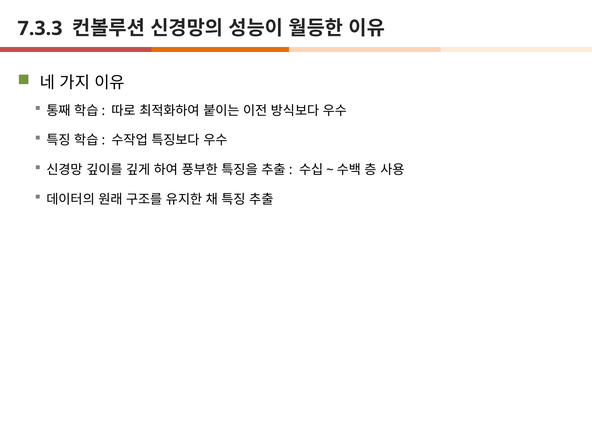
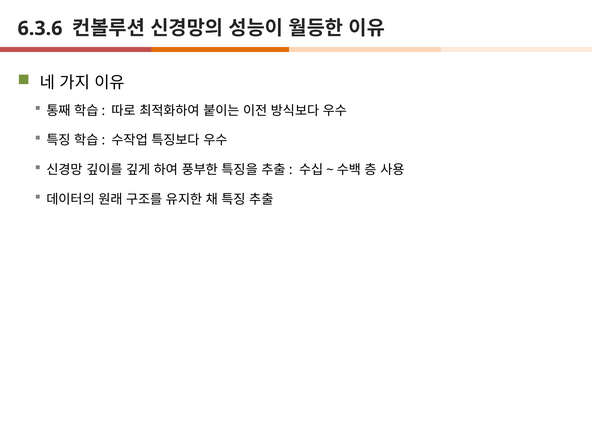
7.3.3: 7.3.3 -> 6.3.6
